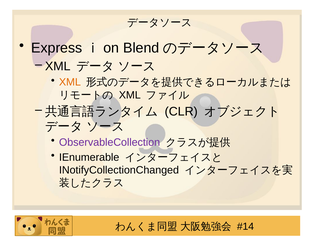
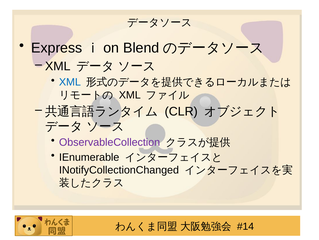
XML at (70, 82) colour: orange -> blue
